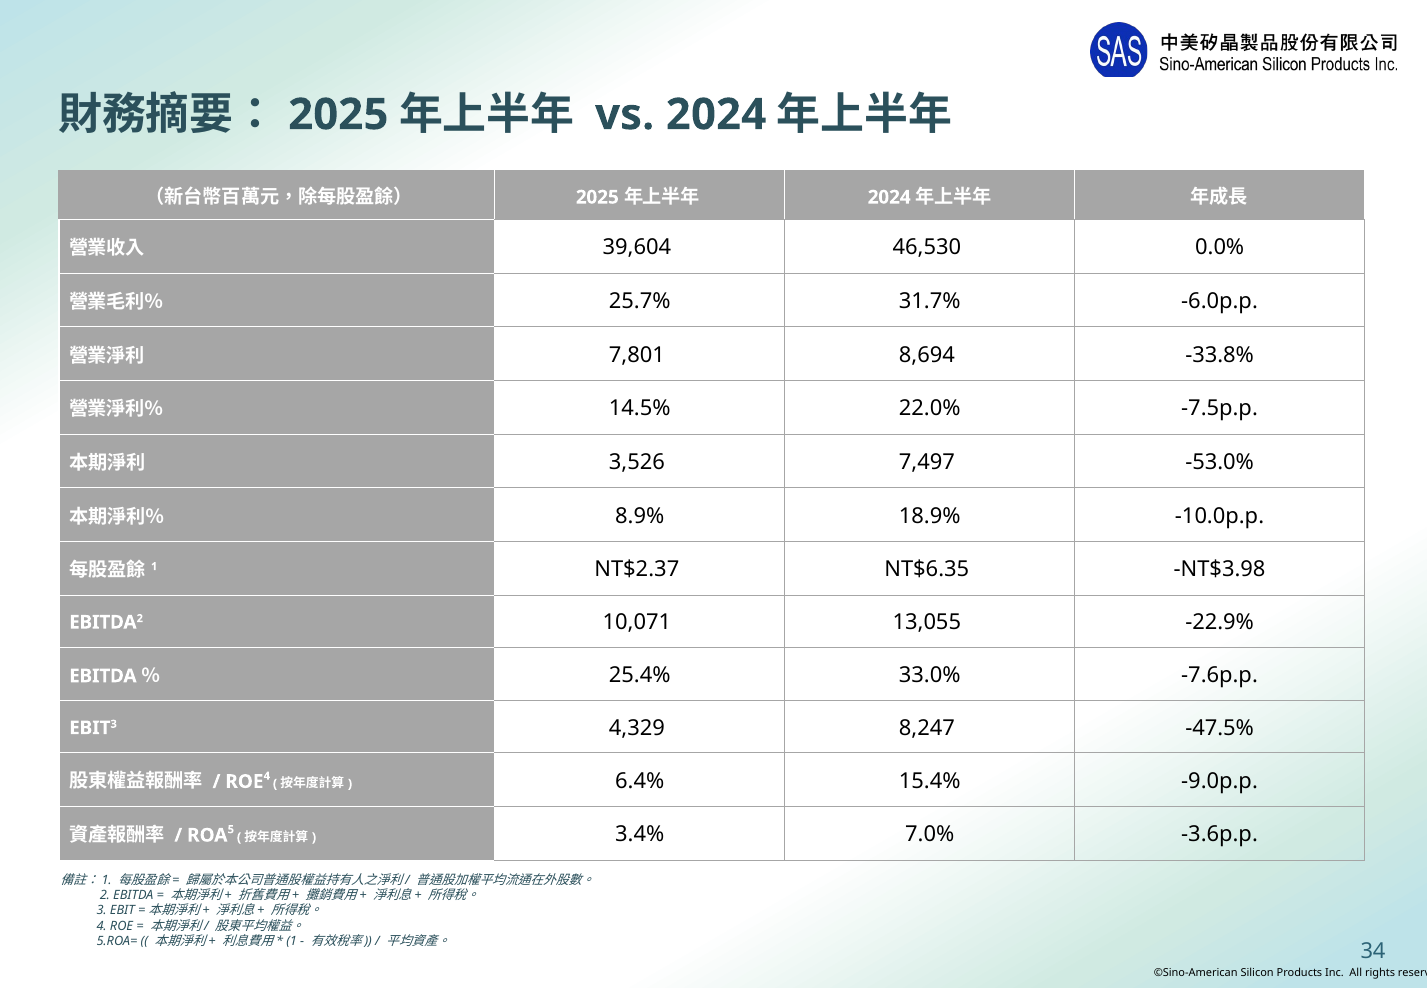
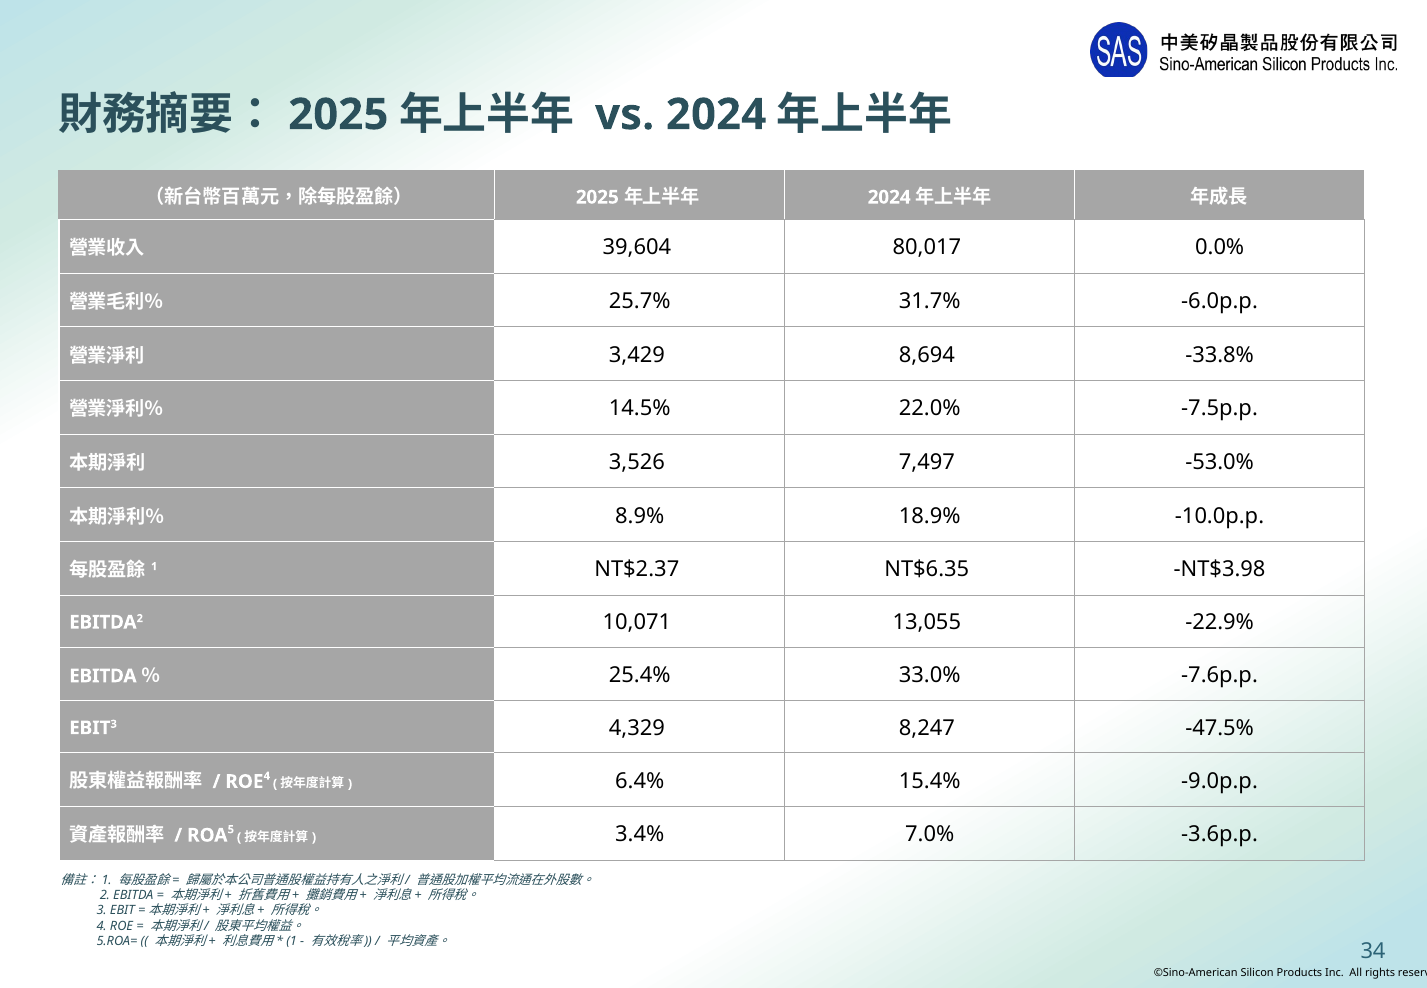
46,530: 46,530 -> 80,017
7,801: 7,801 -> 3,429
